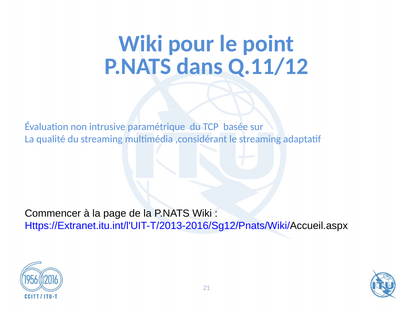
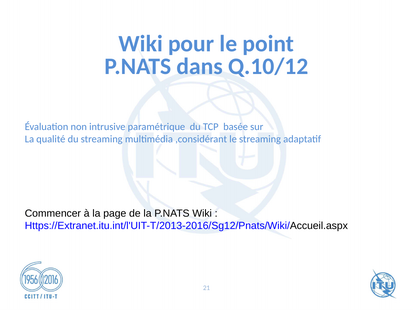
Q.11/12: Q.11/12 -> Q.10/12
